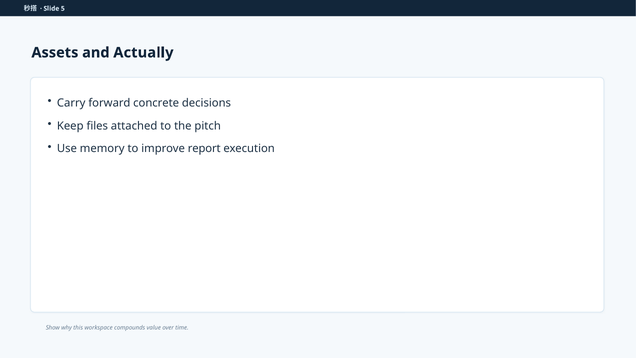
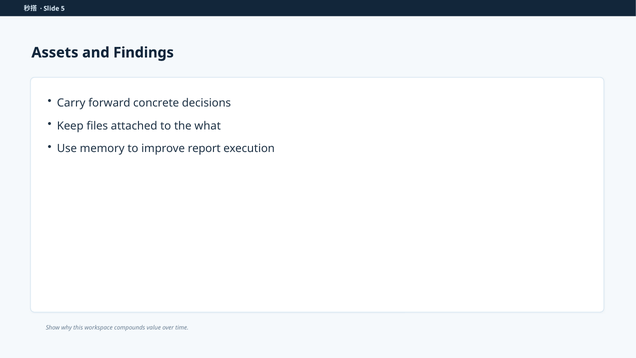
Actually: Actually -> Findings
pitch: pitch -> what
